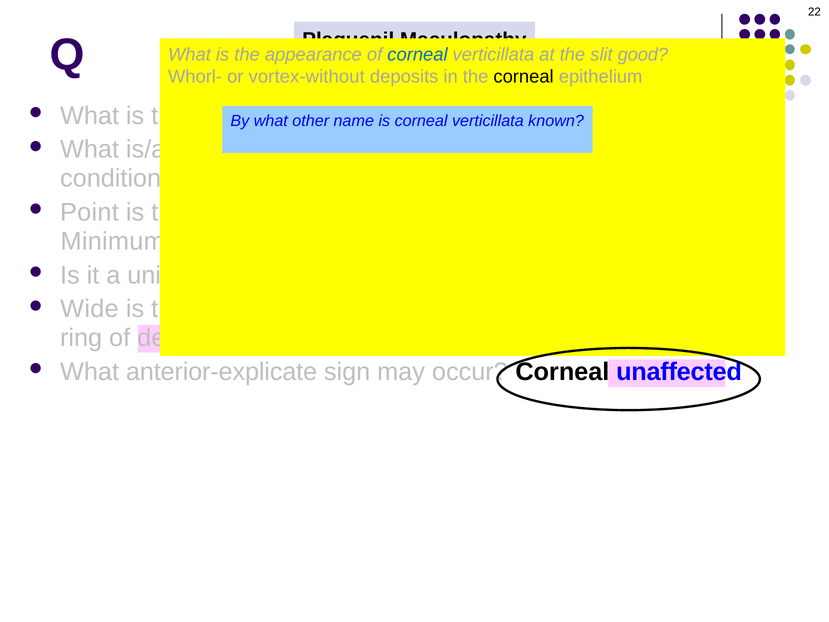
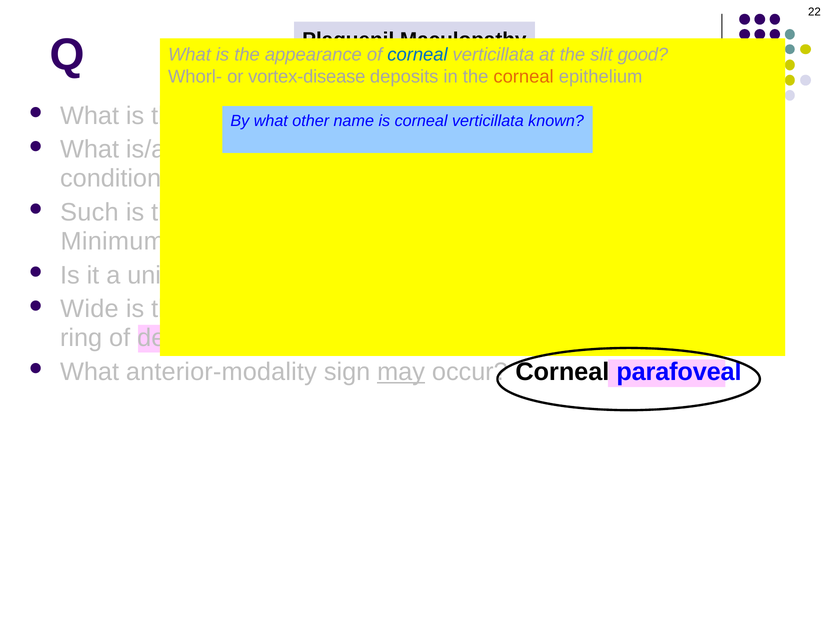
vortex-without: vortex-without -> vortex-disease
corneal at (524, 77) colour: black -> orange
Point: Point -> Such
anterior-explicate: anterior-explicate -> anterior-modality
may underline: none -> present
unaffected: unaffected -> parafoveal
